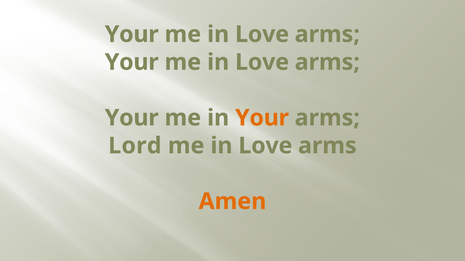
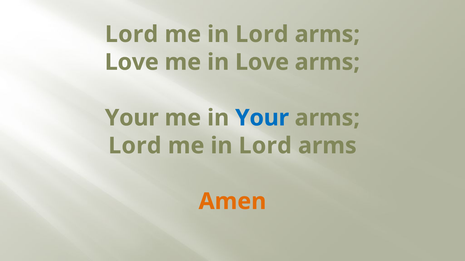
Your at (132, 34): Your -> Lord
Love at (262, 34): Love -> Lord
Your at (132, 62): Your -> Love
Your at (262, 118) colour: orange -> blue
Love at (265, 146): Love -> Lord
